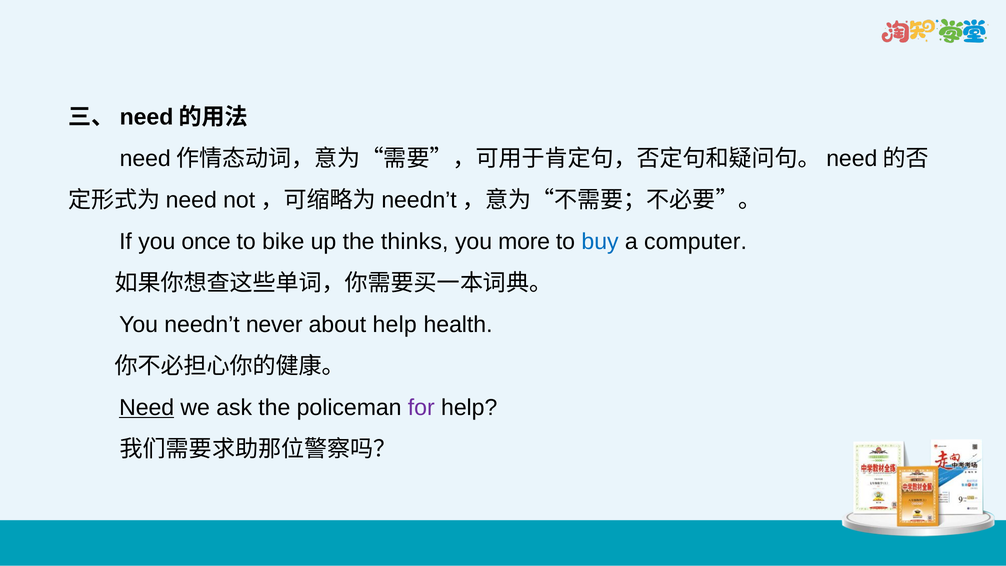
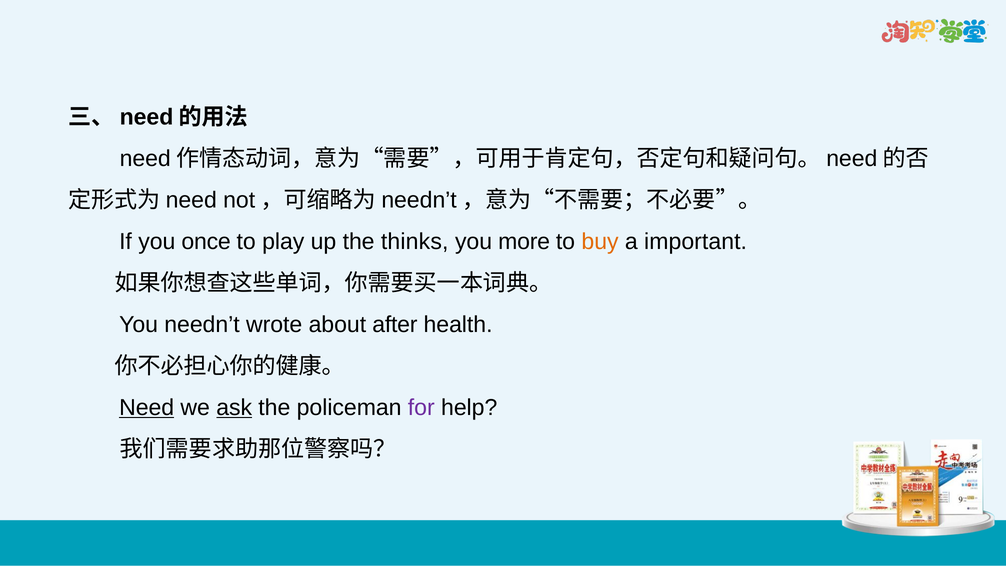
bike: bike -> play
buy colour: blue -> orange
computer: computer -> important
never: never -> wrote
about help: help -> after
ask underline: none -> present
